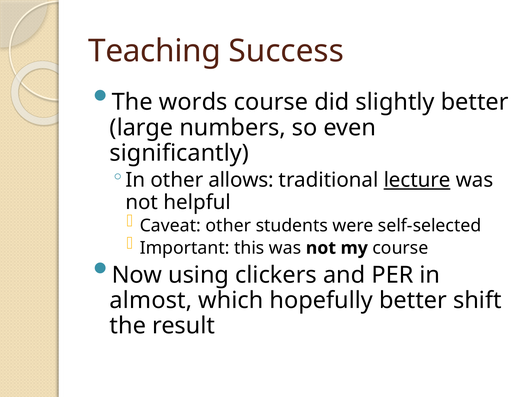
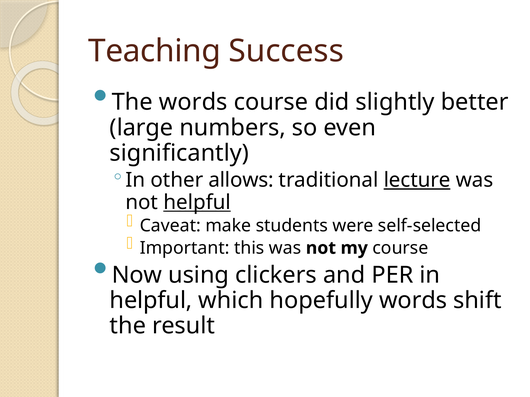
helpful at (197, 203) underline: none -> present
Caveat other: other -> make
almost at (151, 301): almost -> helpful
hopefully better: better -> words
